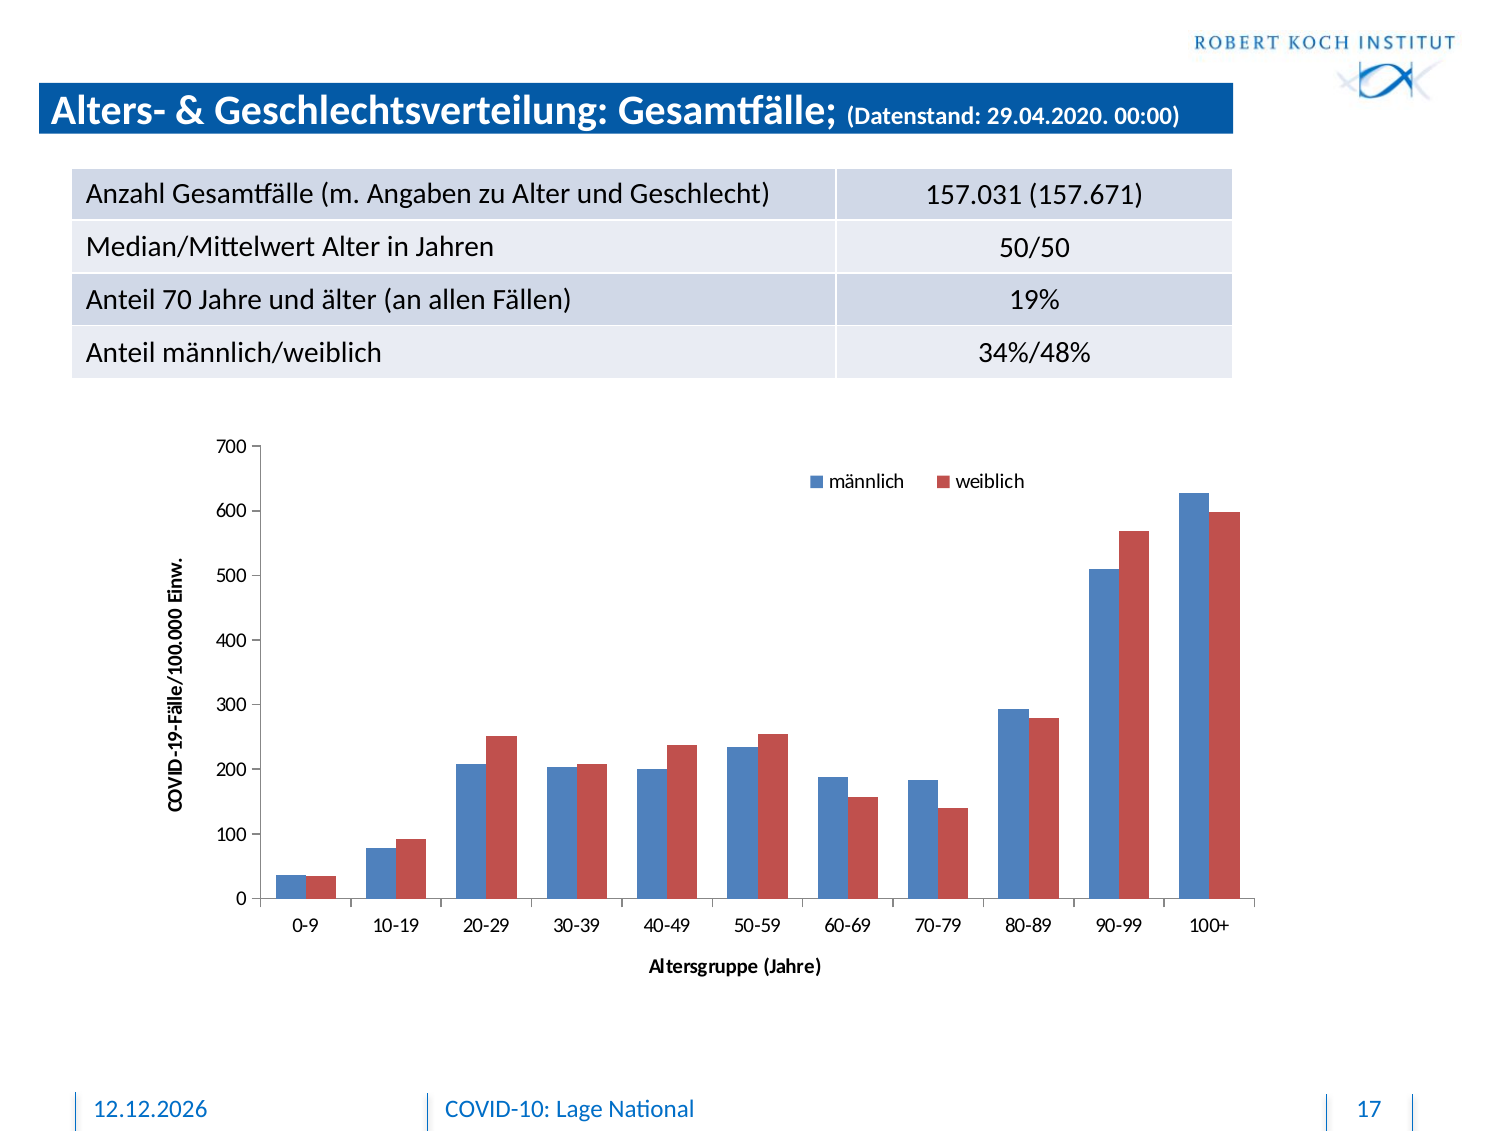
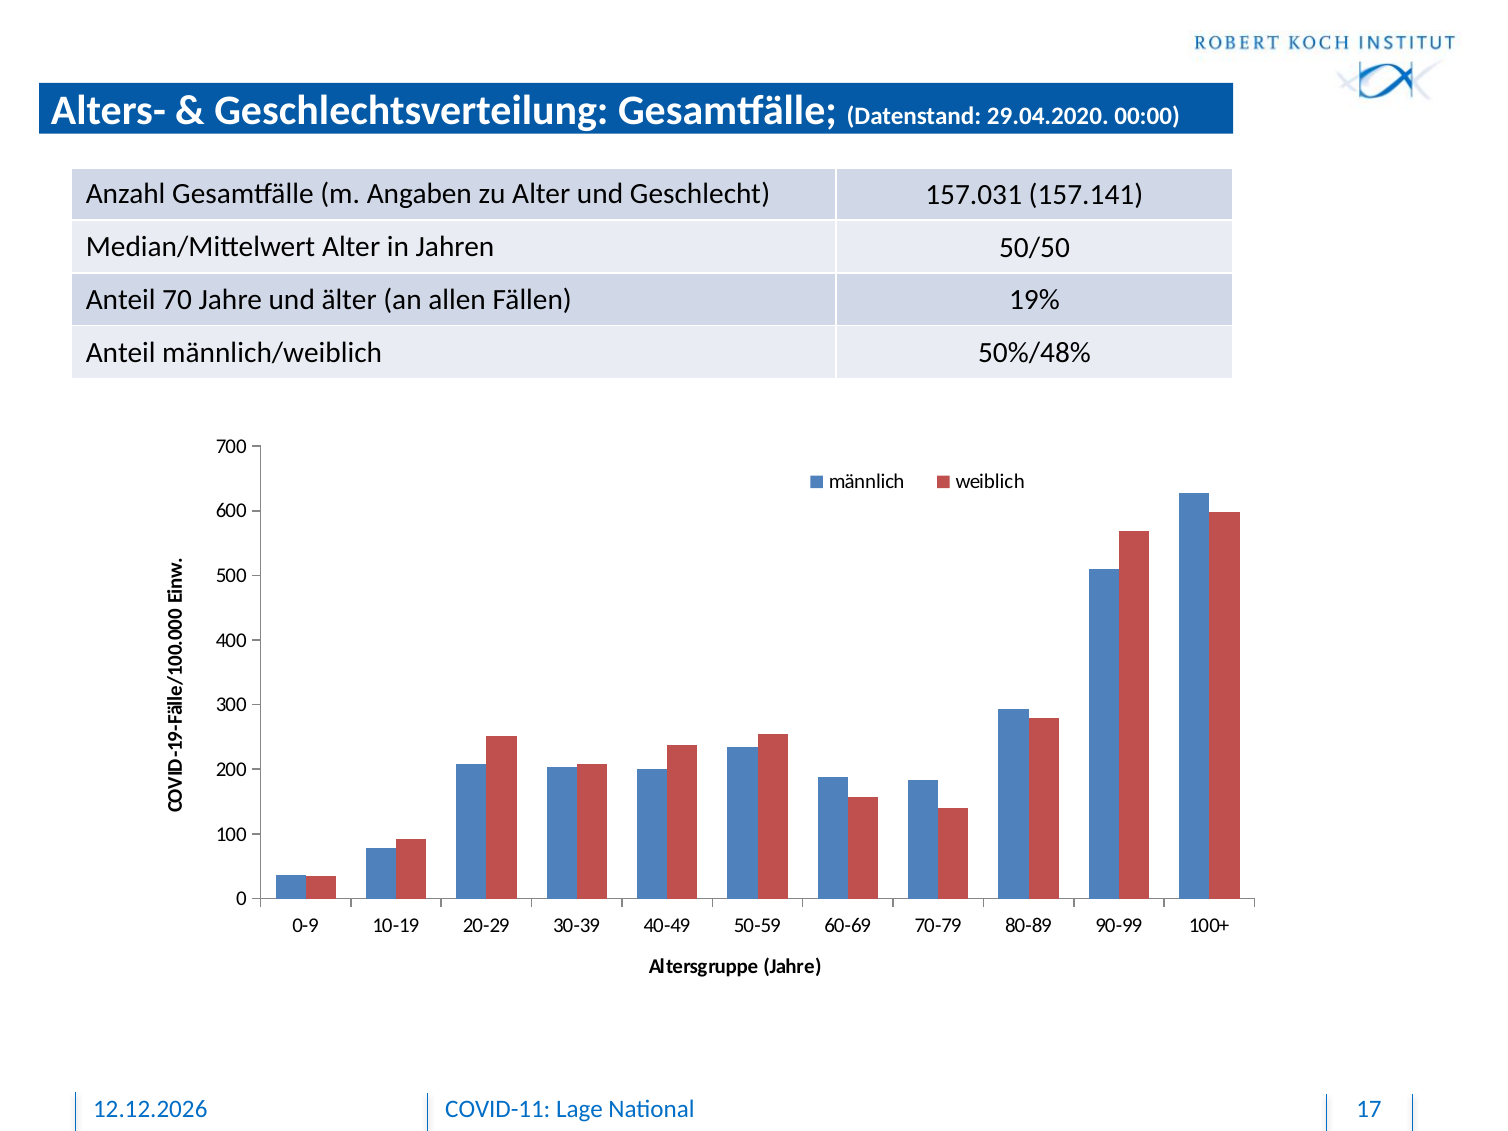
157.671: 157.671 -> 157.141
34%/48%: 34%/48% -> 50%/48%
COVID-10: COVID-10 -> COVID-11
